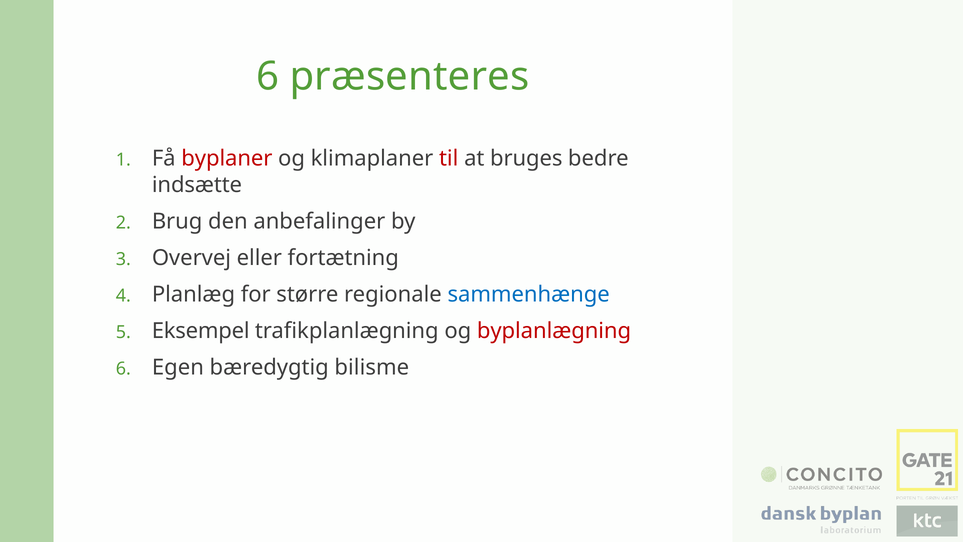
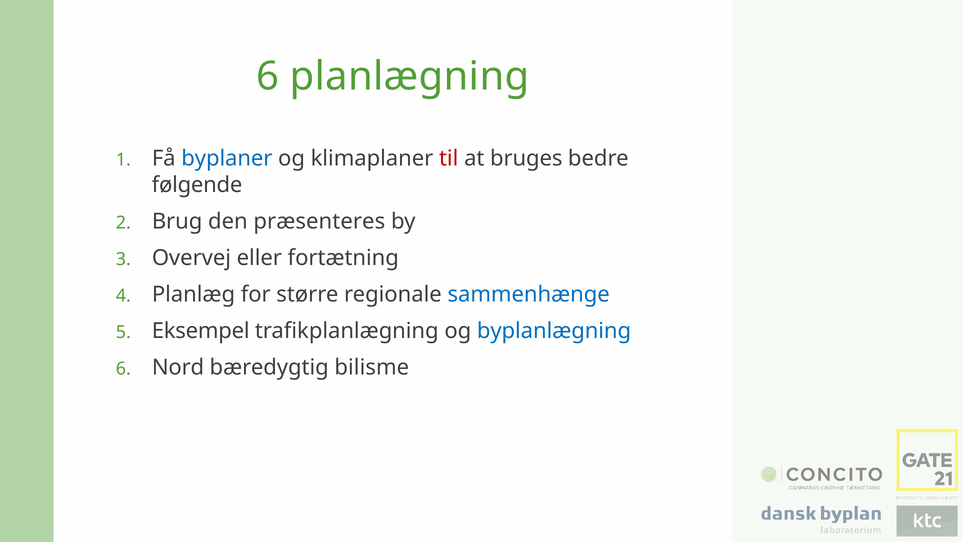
præsenteres: præsenteres -> planlægning
byplaner colour: red -> blue
indsætte: indsætte -> følgende
anbefalinger: anbefalinger -> præsenteres
byplanlægning colour: red -> blue
Egen: Egen -> Nord
